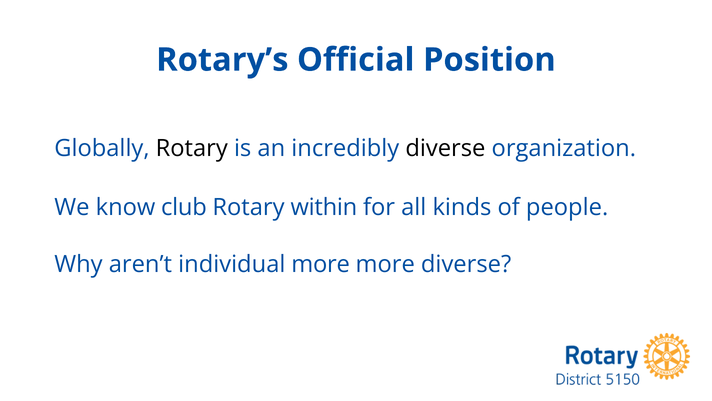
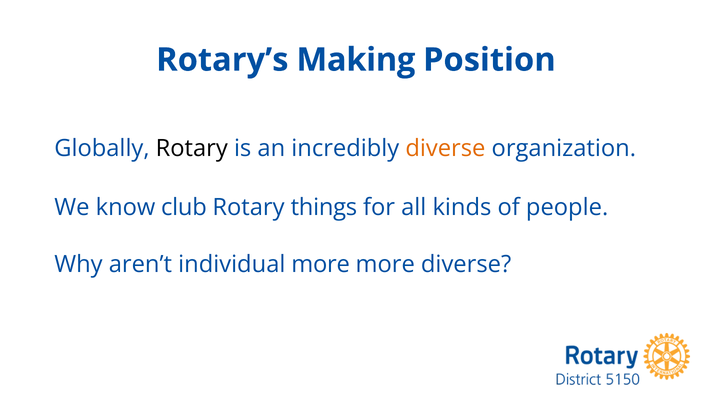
Official: Official -> Making
diverse at (445, 148) colour: black -> orange
within: within -> things
